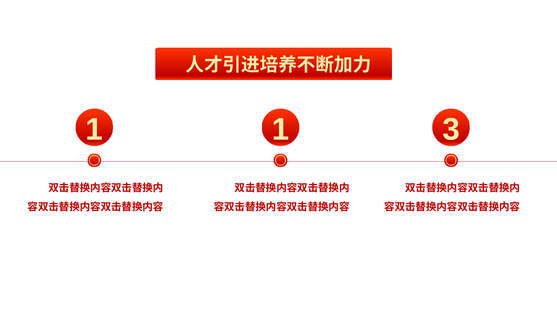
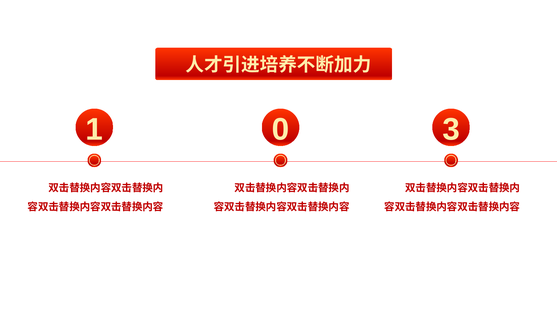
1 1: 1 -> 0
